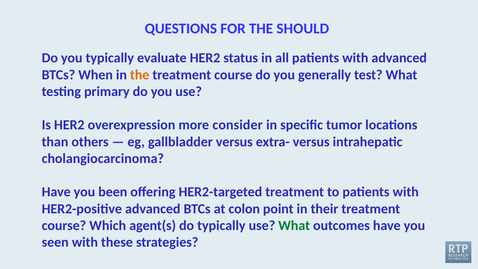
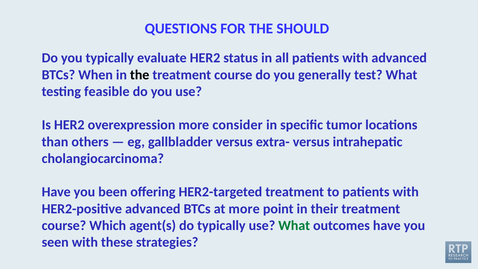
the at (140, 75) colour: orange -> black
primary: primary -> feasible
at colon: colon -> more
